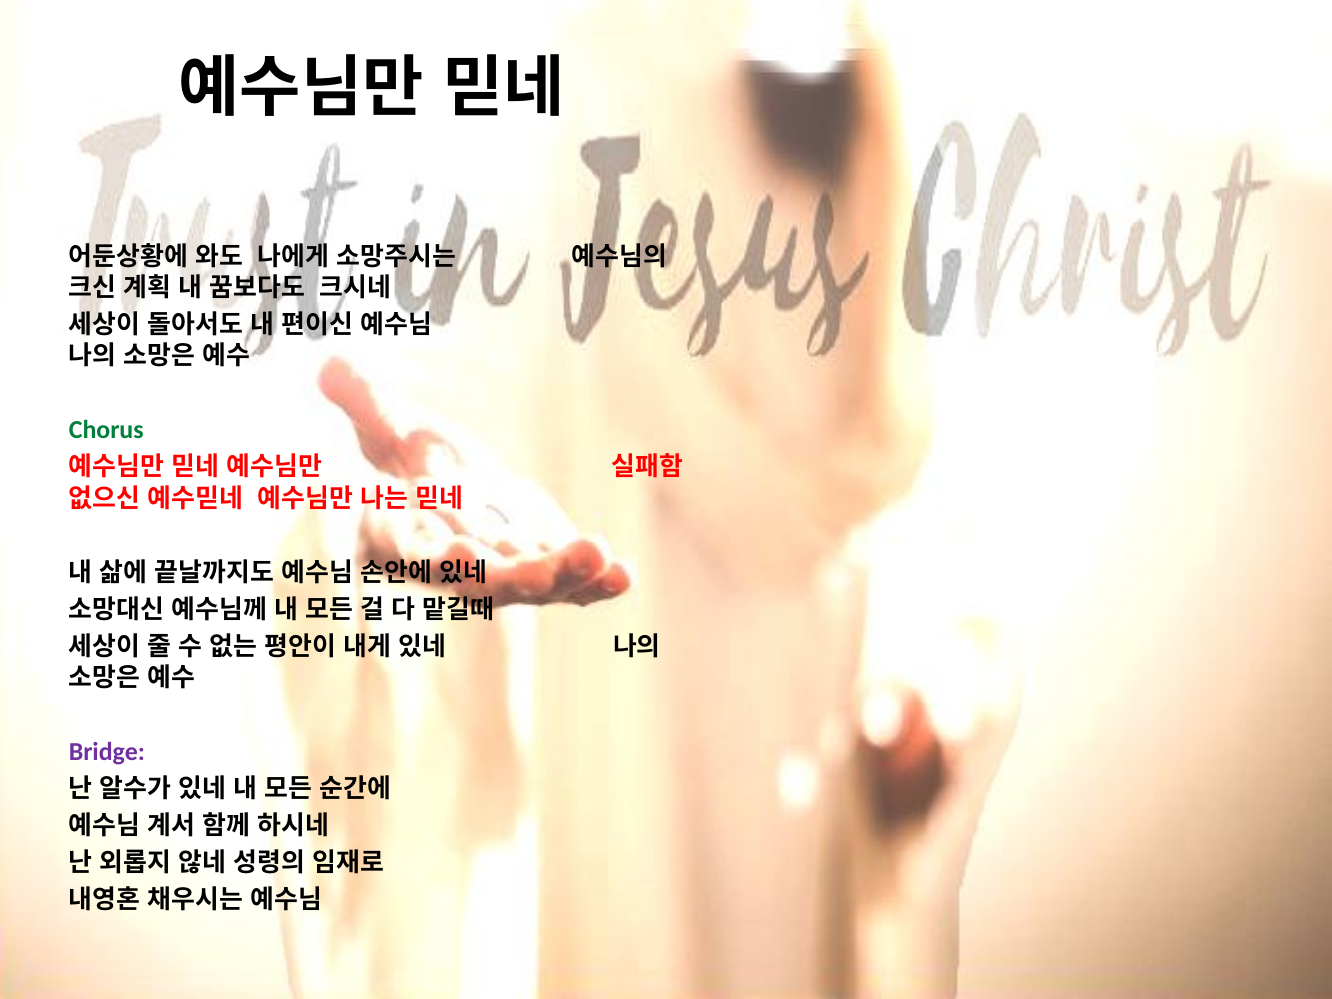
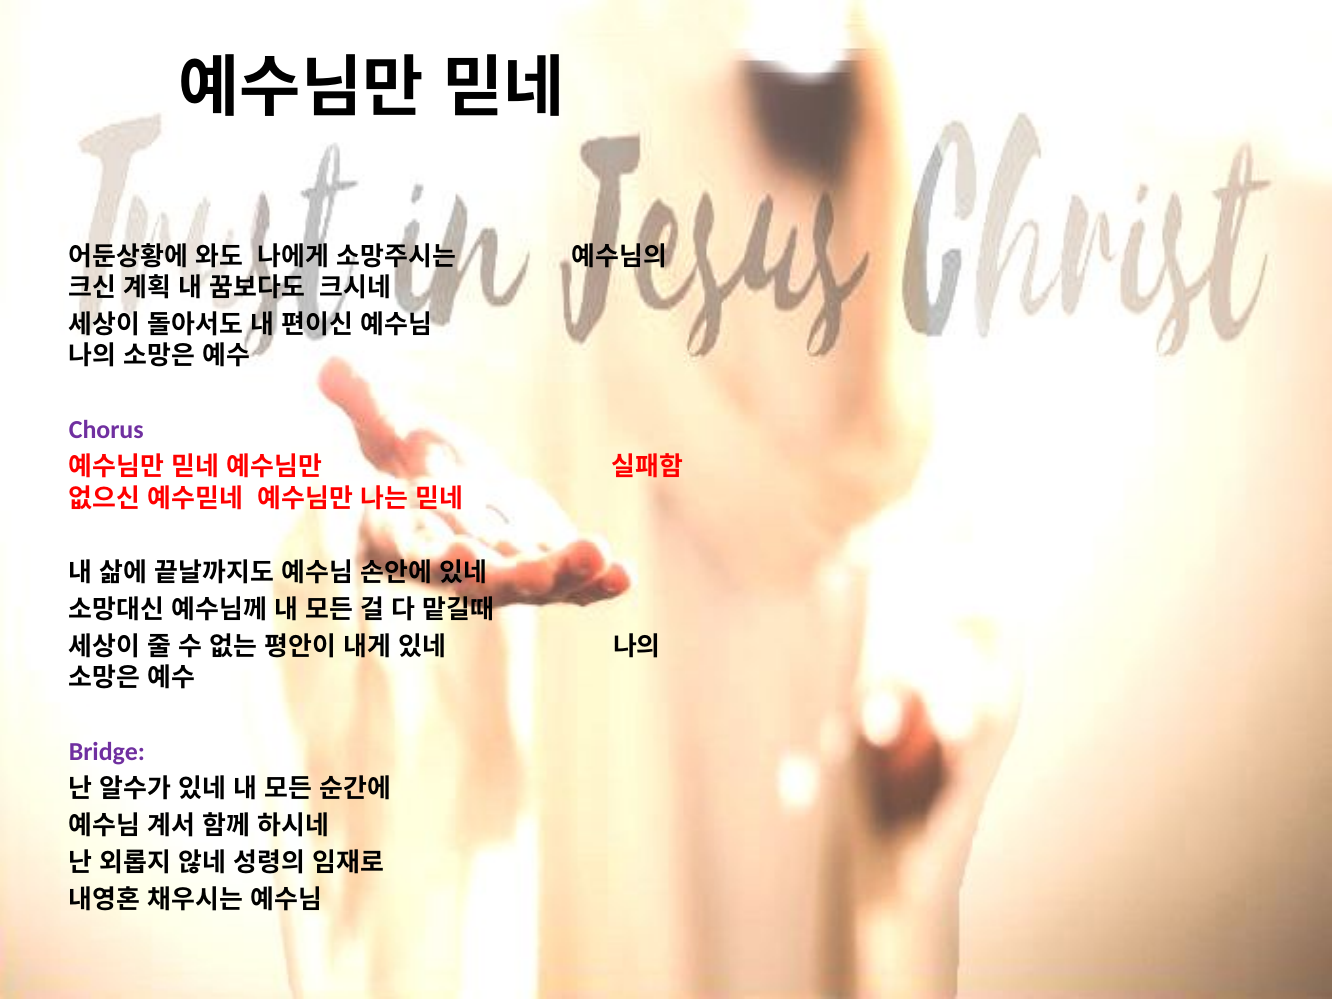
Chorus colour: green -> purple
